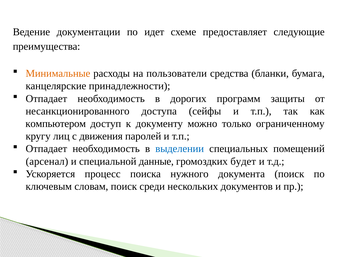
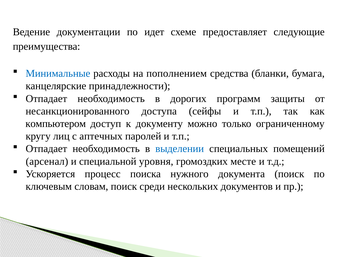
Минимальные colour: orange -> blue
пользователи: пользователи -> пополнением
движения: движения -> аптечных
данные: данные -> уровня
будет: будет -> месте
